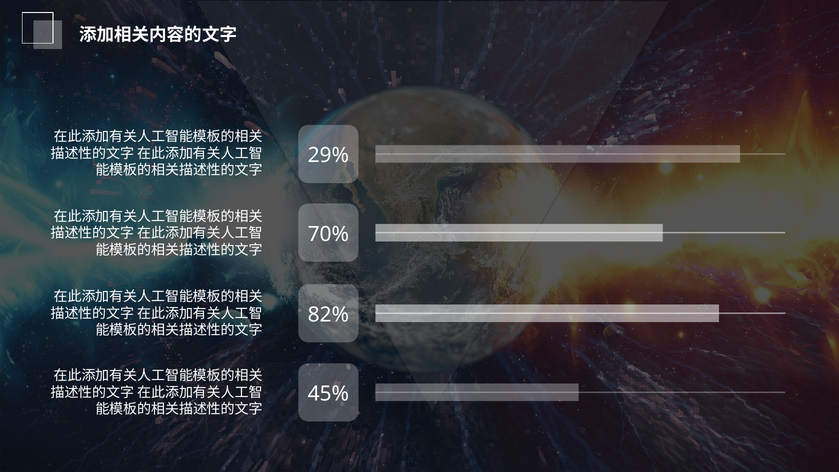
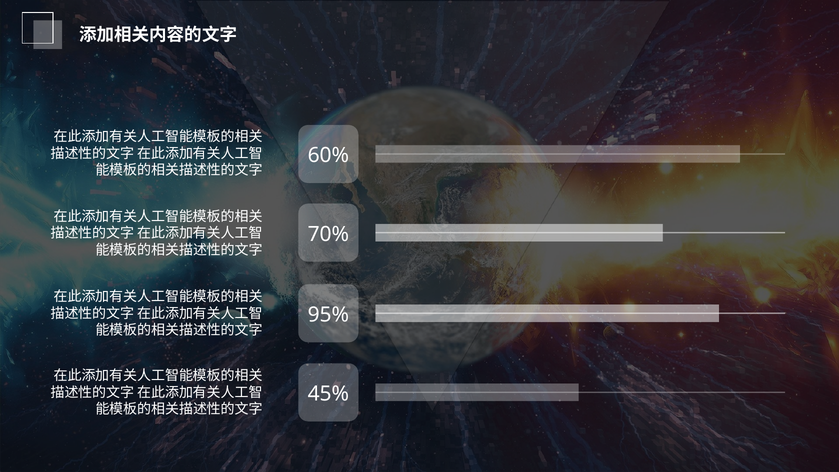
29%: 29% -> 60%
82%: 82% -> 95%
